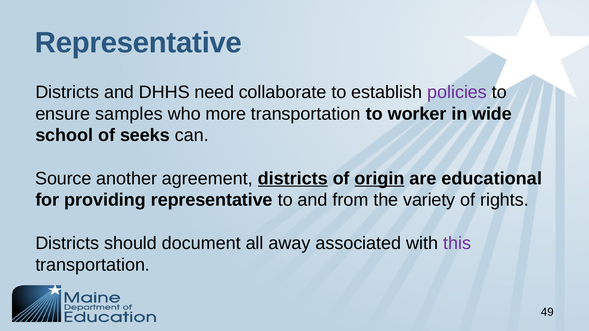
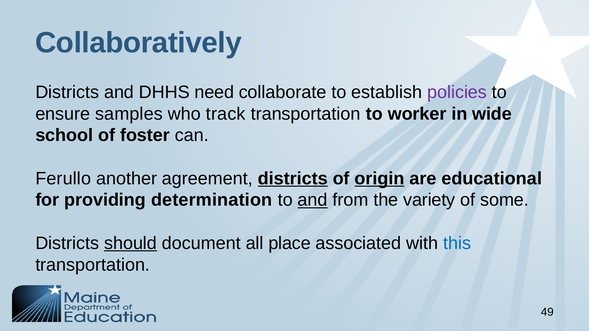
Representative at (138, 43): Representative -> Collaboratively
more: more -> track
seeks: seeks -> foster
Source: Source -> Ferullo
providing representative: representative -> determination
and at (313, 200) underline: none -> present
rights: rights -> some
should underline: none -> present
away: away -> place
this colour: purple -> blue
